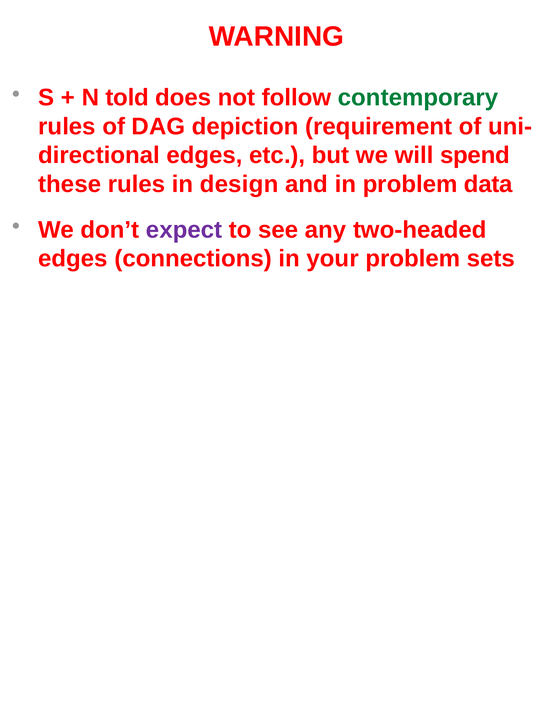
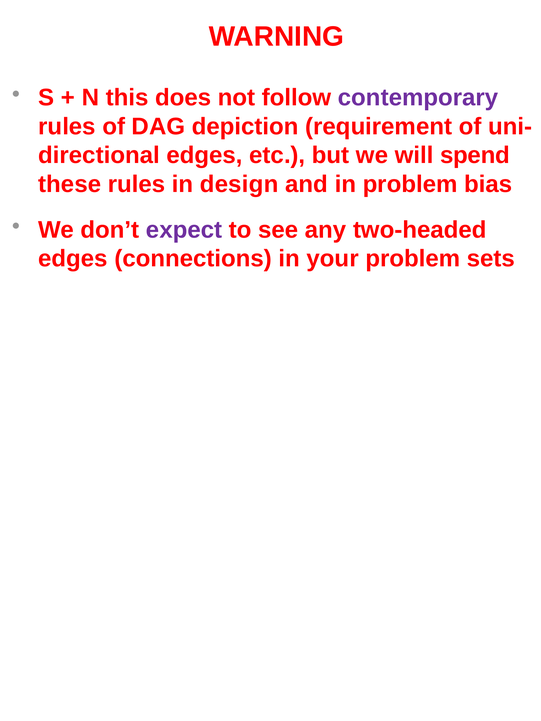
told: told -> this
contemporary colour: green -> purple
data: data -> bias
